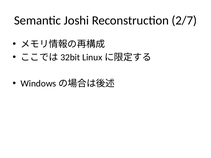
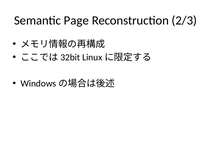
Joshi: Joshi -> Page
2/7: 2/7 -> 2/3
